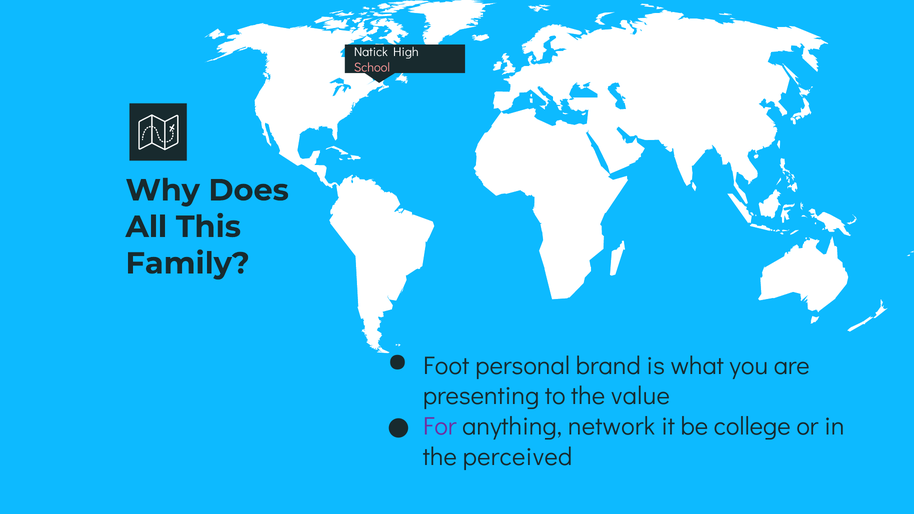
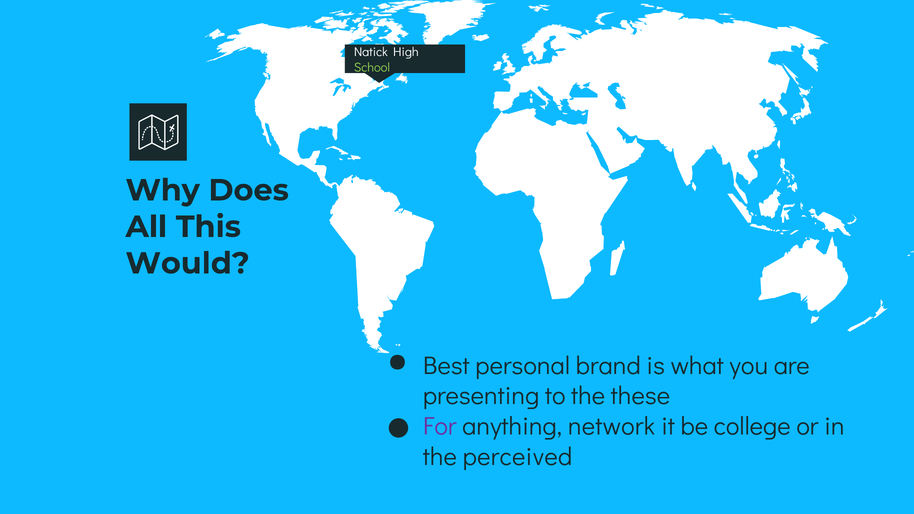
School colour: pink -> light green
Family: Family -> Would
Foot: Foot -> Best
value: value -> these
